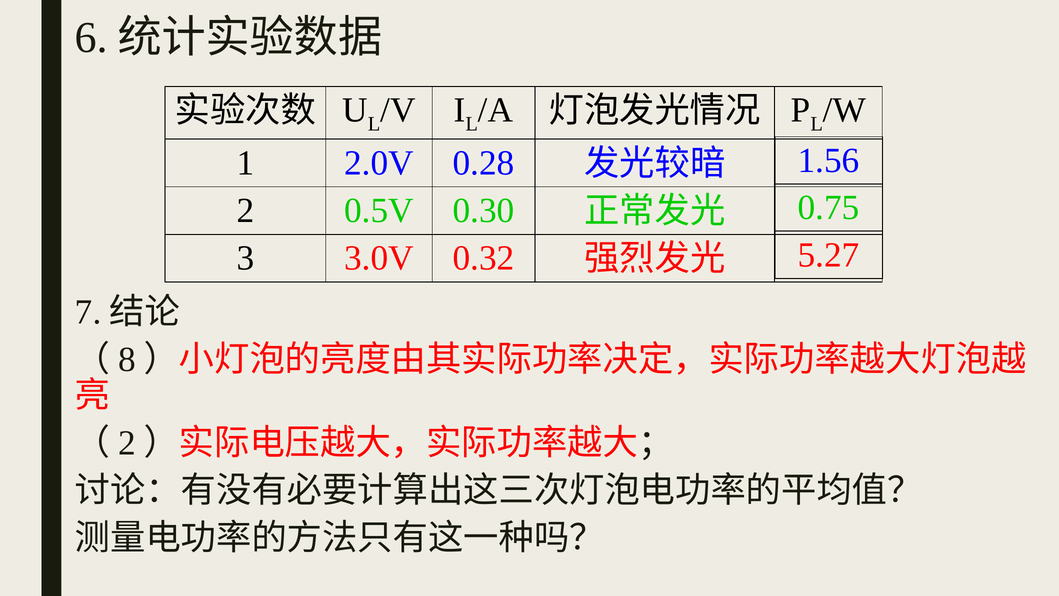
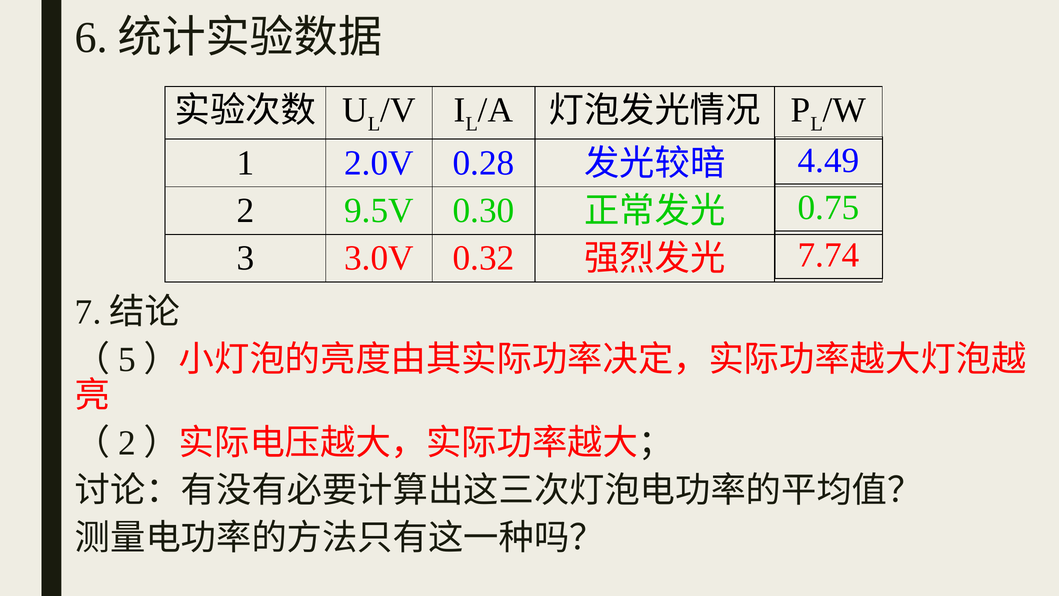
1.56: 1.56 -> 4.49
0.5V: 0.5V -> 9.5V
5.27: 5.27 -> 7.74
8: 8 -> 5
